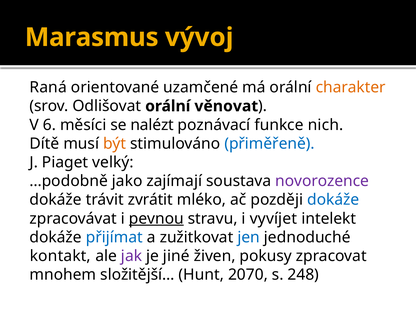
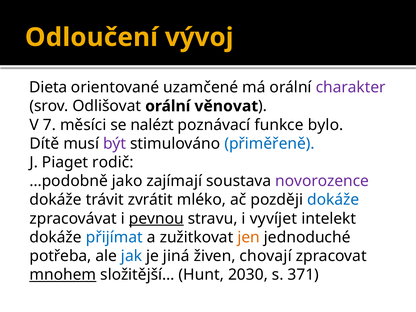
Marasmus: Marasmus -> Odloučení
Raná: Raná -> Dieta
charakter colour: orange -> purple
6: 6 -> 7
nich: nich -> bylo
být colour: orange -> purple
velký: velký -> rodič
jen colour: blue -> orange
kontakt: kontakt -> potřeba
jak colour: purple -> blue
jiné: jiné -> jiná
pokusy: pokusy -> chovají
mnohem underline: none -> present
2070: 2070 -> 2030
248: 248 -> 371
